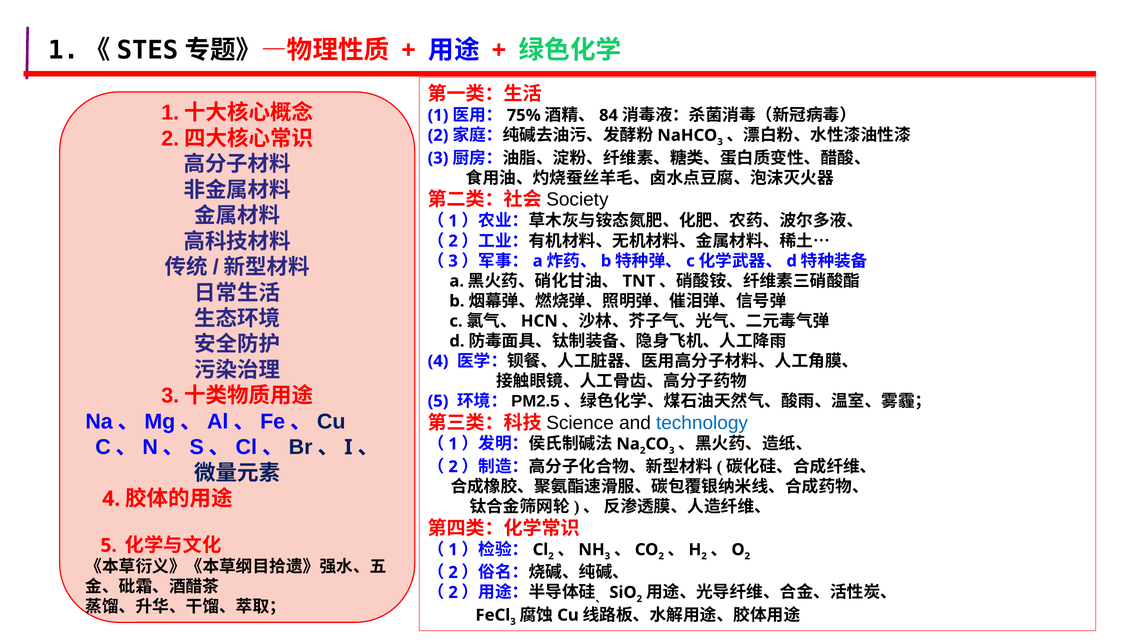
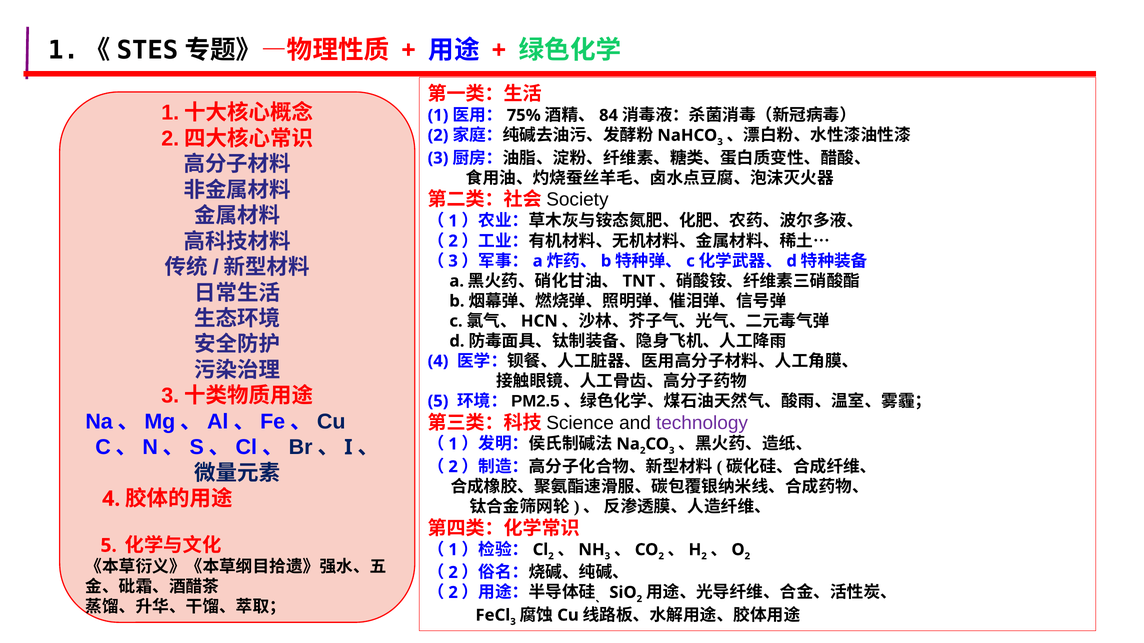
technology colour: blue -> purple
